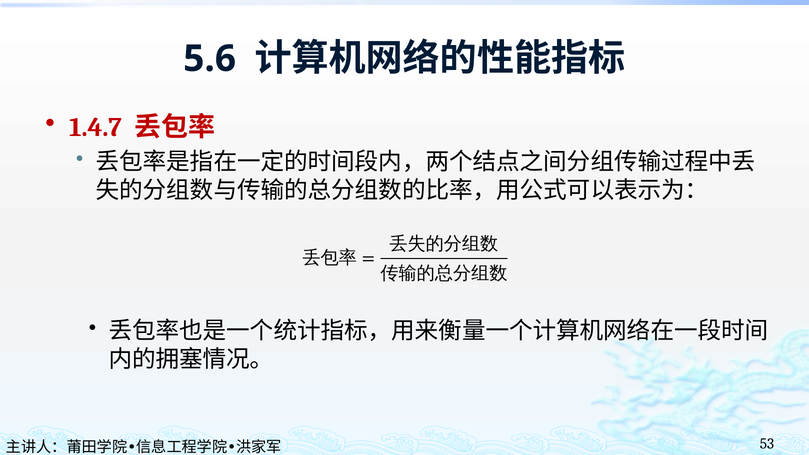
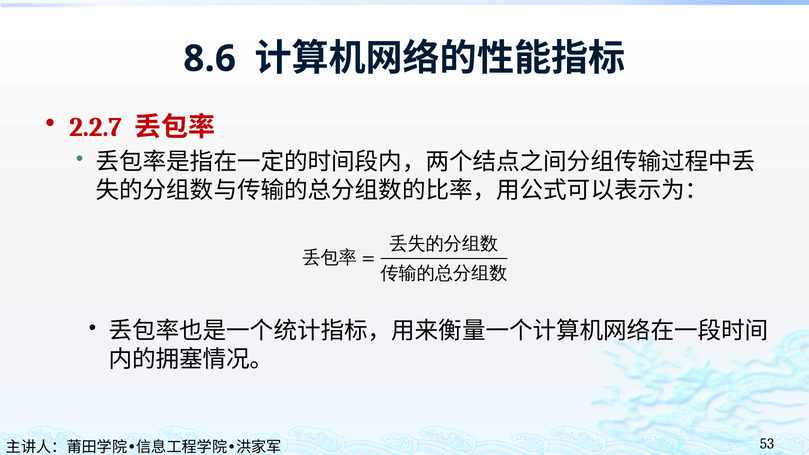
5.6: 5.6 -> 8.6
1.4.7: 1.4.7 -> 2.2.7
